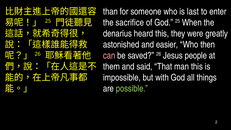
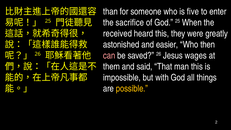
last: last -> five
denarius: denarius -> received
people: people -> wages
possible colour: light green -> yellow
